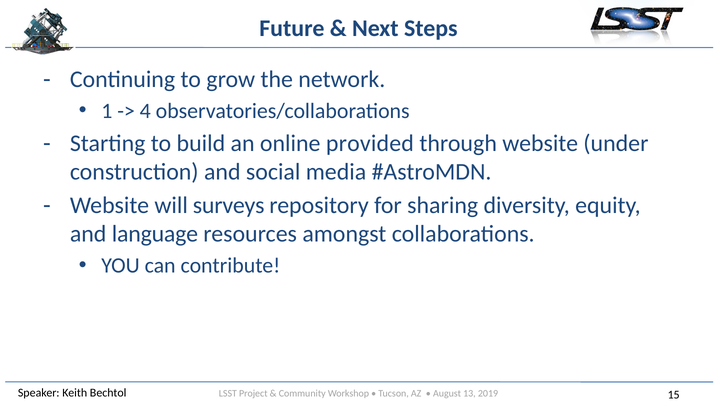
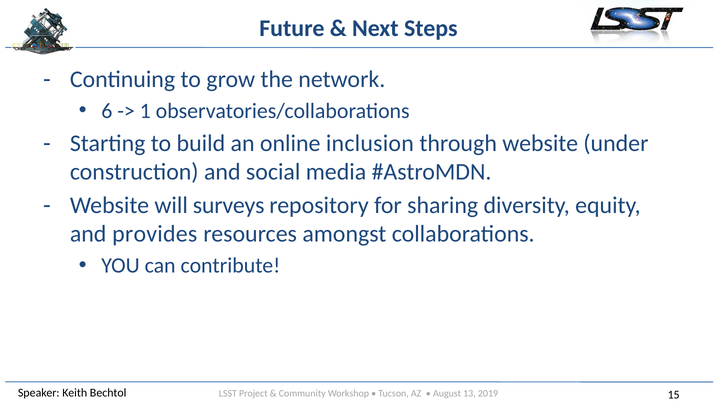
1: 1 -> 6
4: 4 -> 1
provided: provided -> inclusion
language: language -> provides
